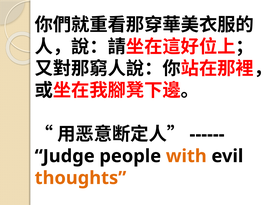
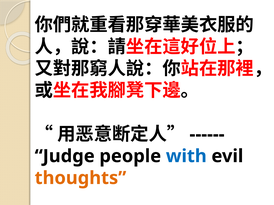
with colour: orange -> blue
